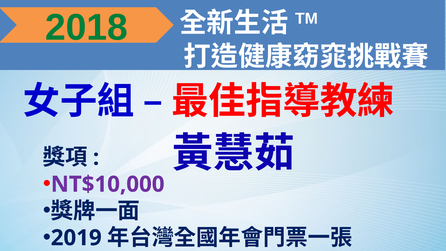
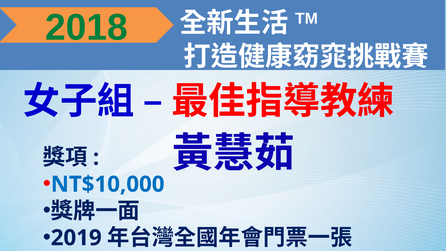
NT$10,000 colour: purple -> blue
